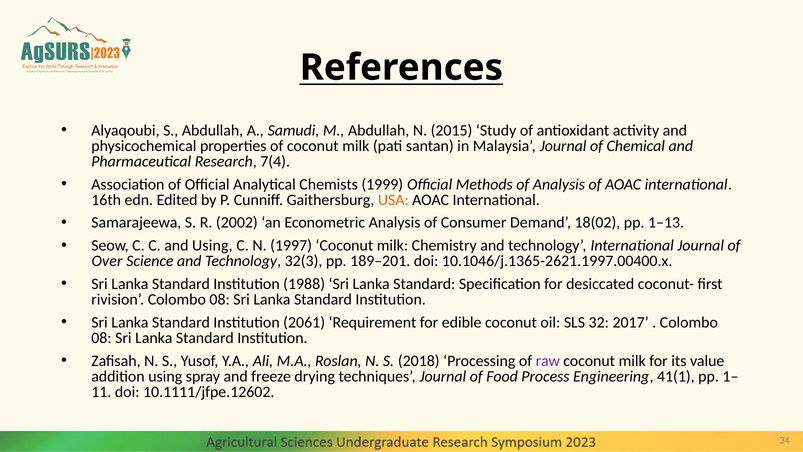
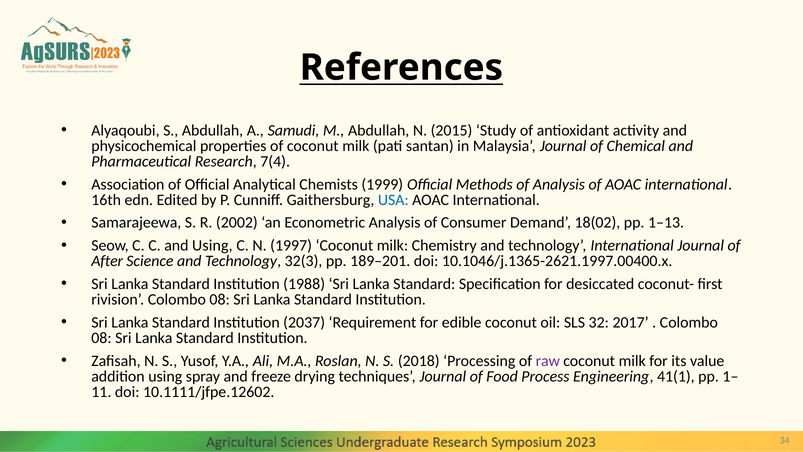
USA colour: orange -> blue
Over: Over -> After
2061: 2061 -> 2037
